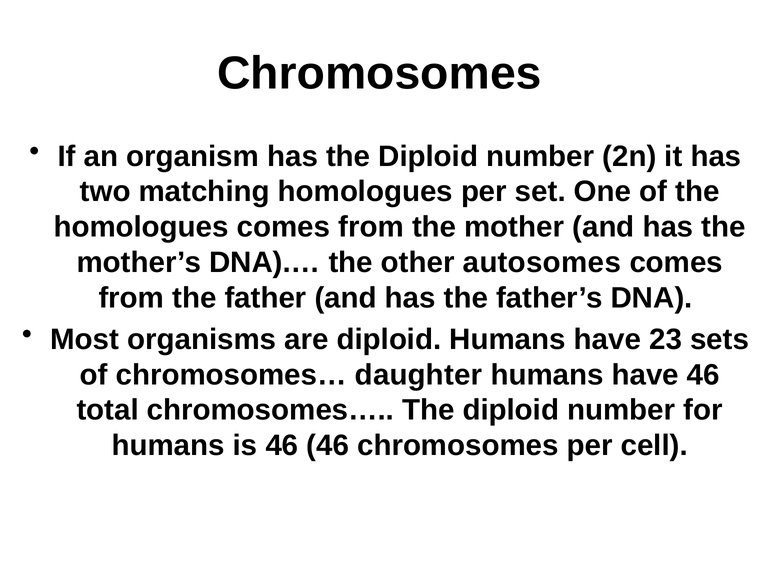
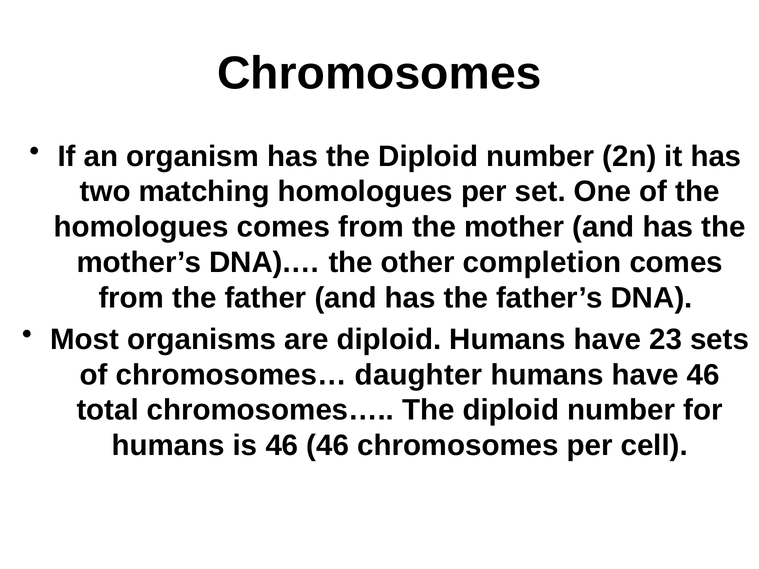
autosomes: autosomes -> completion
